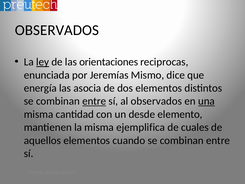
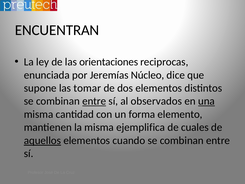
OBSERVADOS at (57, 30): OBSERVADOS -> ENCUENTRAN
ley underline: present -> none
Mismo: Mismo -> Núcleo
energía: energía -> supone
asocia: asocia -> tomar
desde: desde -> forma
aquellos underline: none -> present
